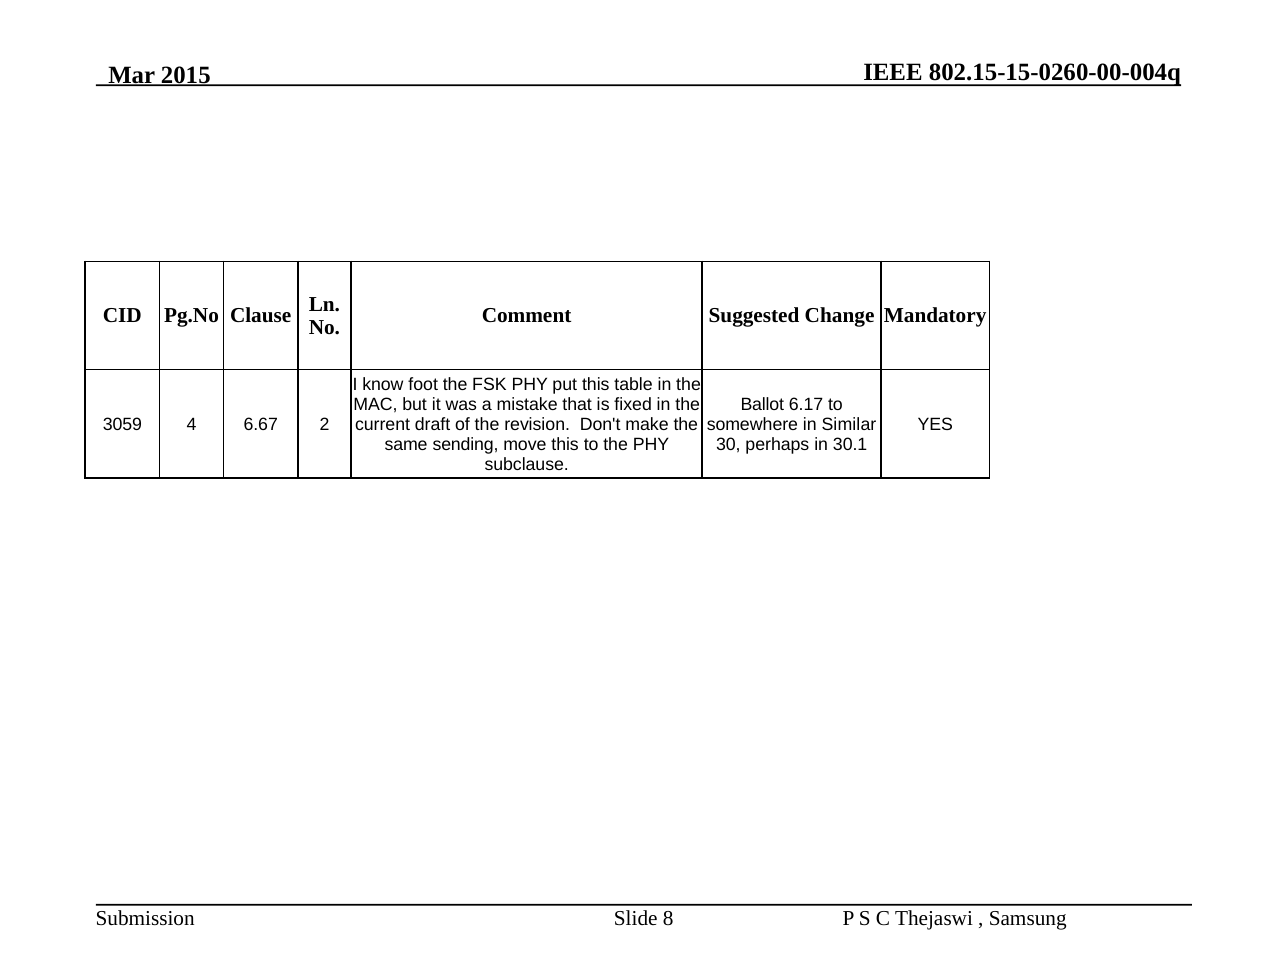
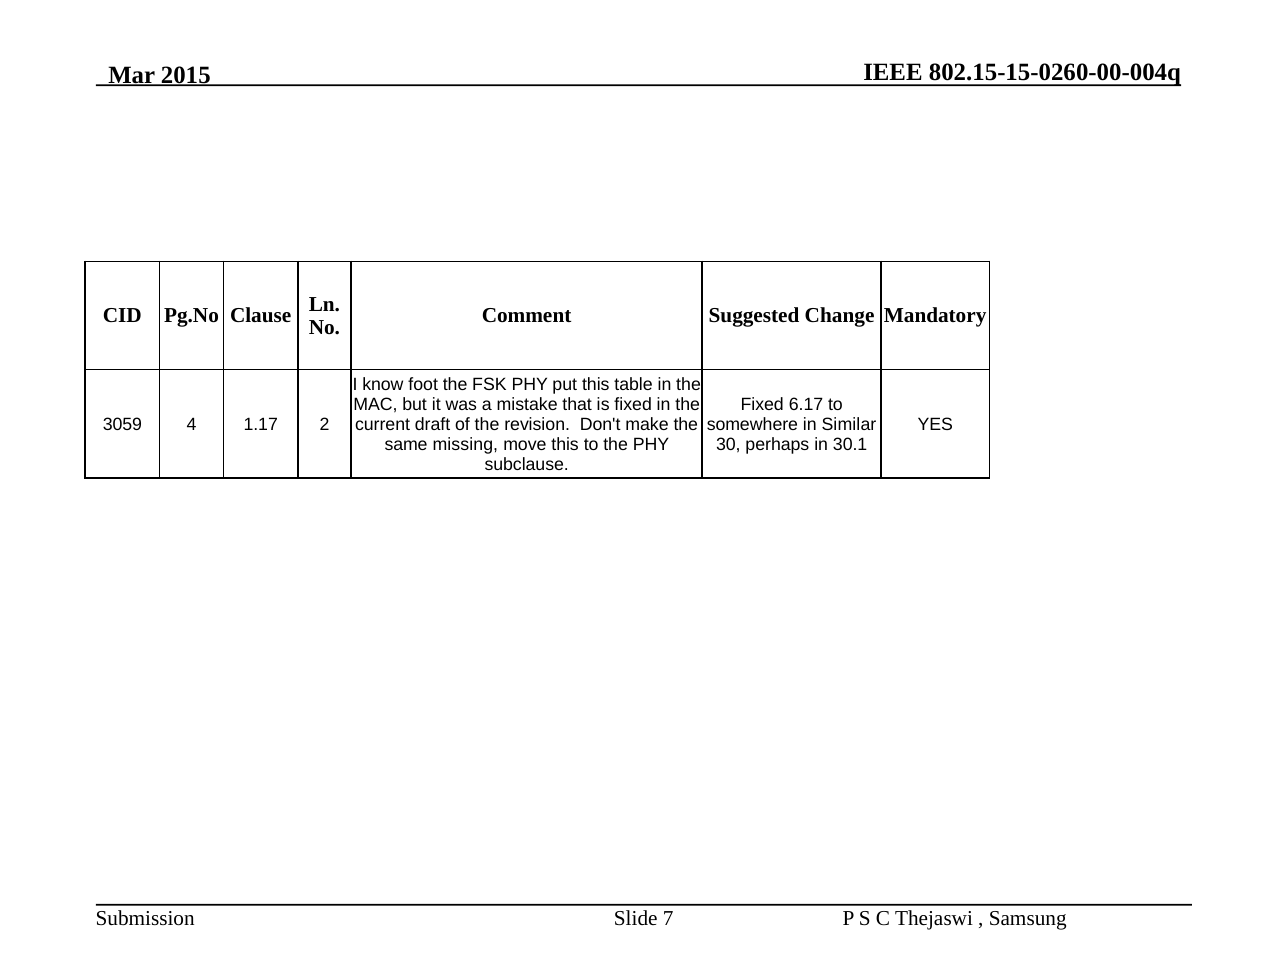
Ballot at (762, 405): Ballot -> Fixed
6.67: 6.67 -> 1.17
sending: sending -> missing
8: 8 -> 7
